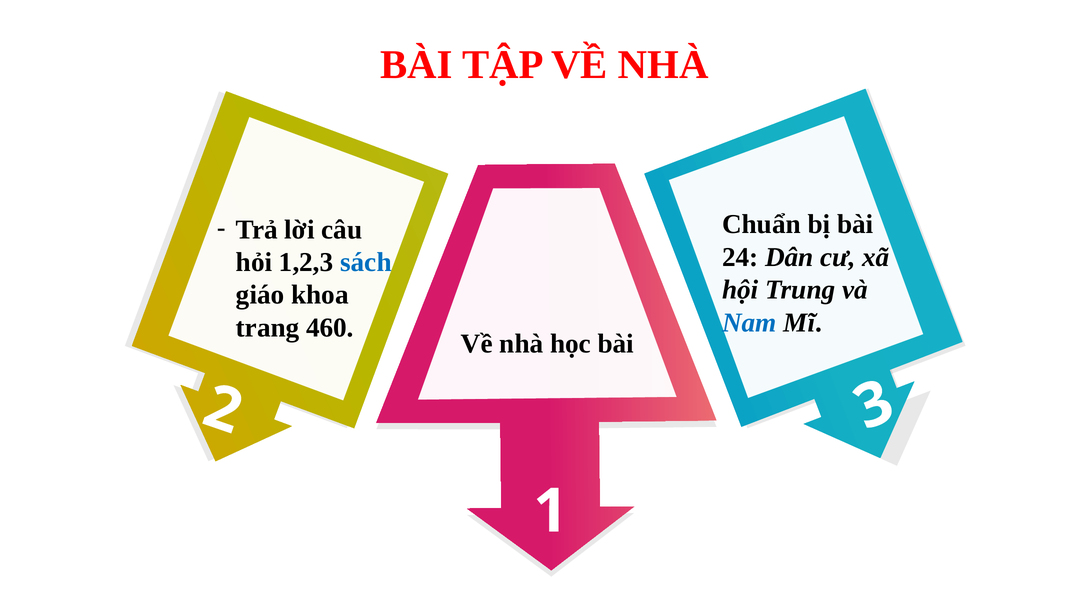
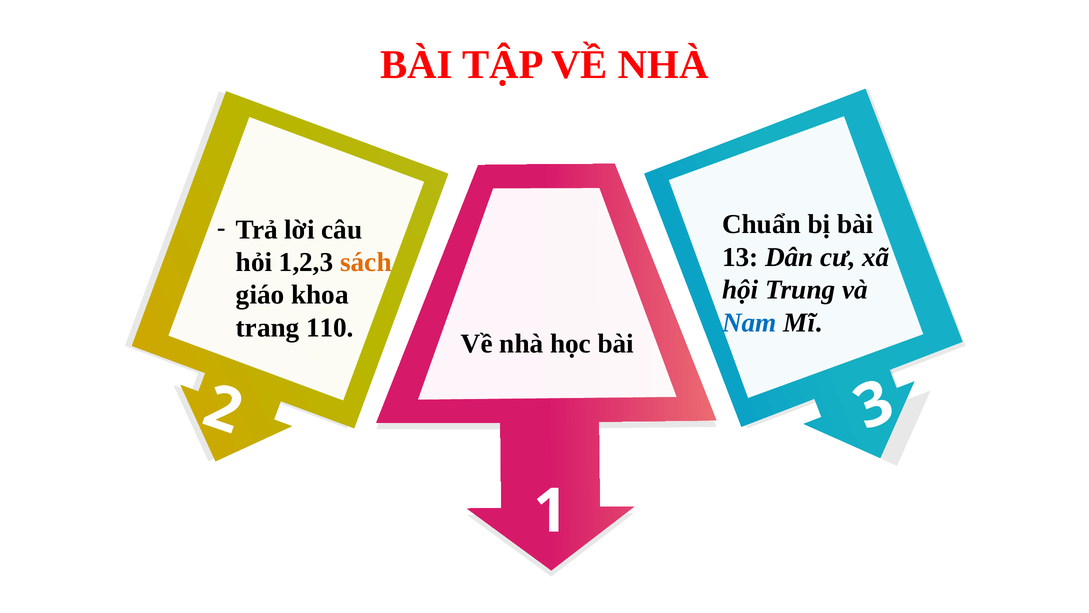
24: 24 -> 13
sách colour: blue -> orange
460: 460 -> 110
